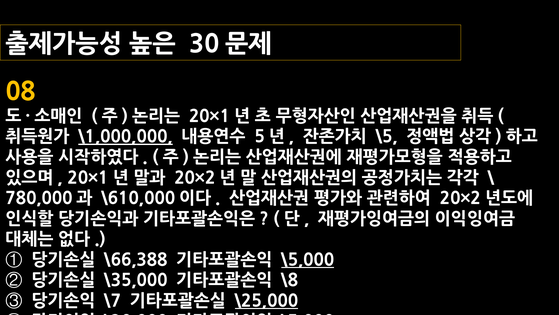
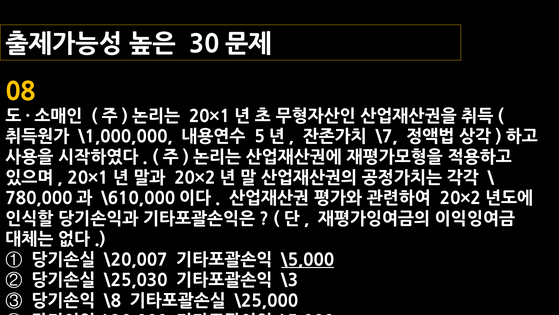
\1,000,000 underline: present -> none
\5: \5 -> \7
\66,388: \66,388 -> \20,007
\35,000: \35,000 -> \25,030
\8: \8 -> \3
\7: \7 -> \8
\25,000 underline: present -> none
